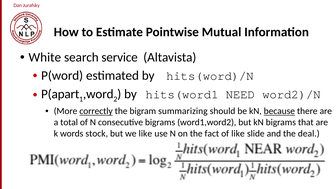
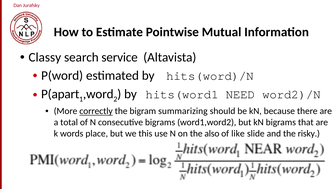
White: White -> Classy
because underline: present -> none
stock: stock -> place
we like: like -> this
fact: fact -> also
deal: deal -> risky
